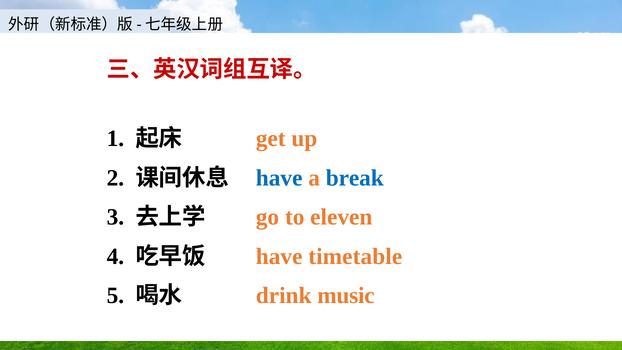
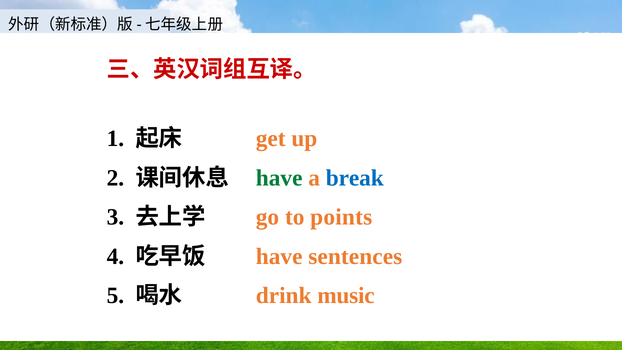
have at (279, 178) colour: blue -> green
eleven: eleven -> points
timetable: timetable -> sentences
